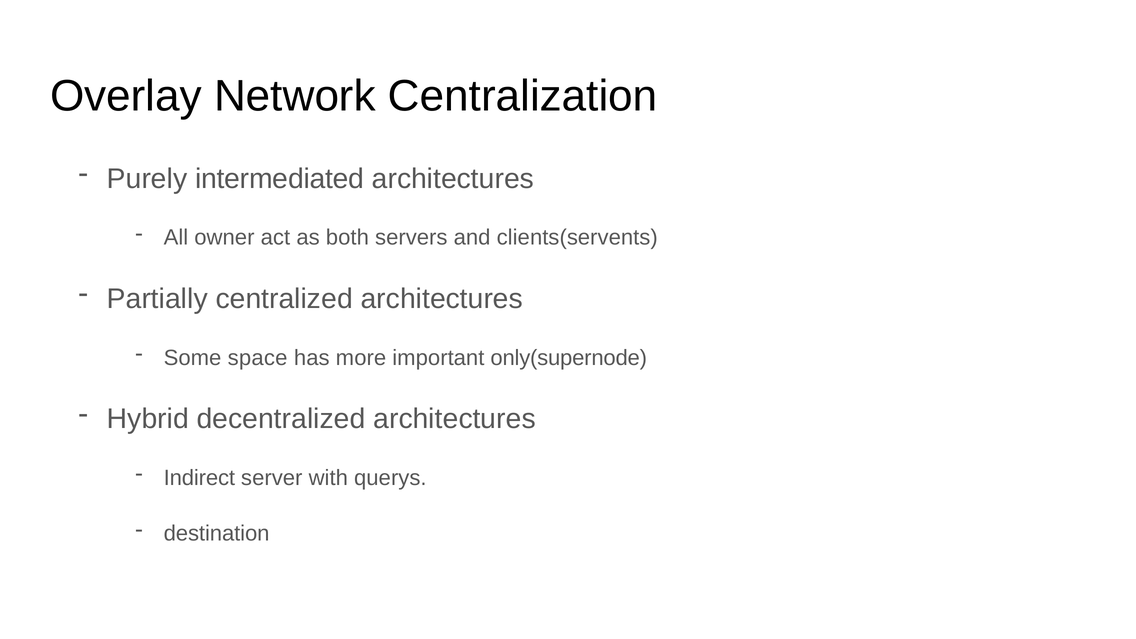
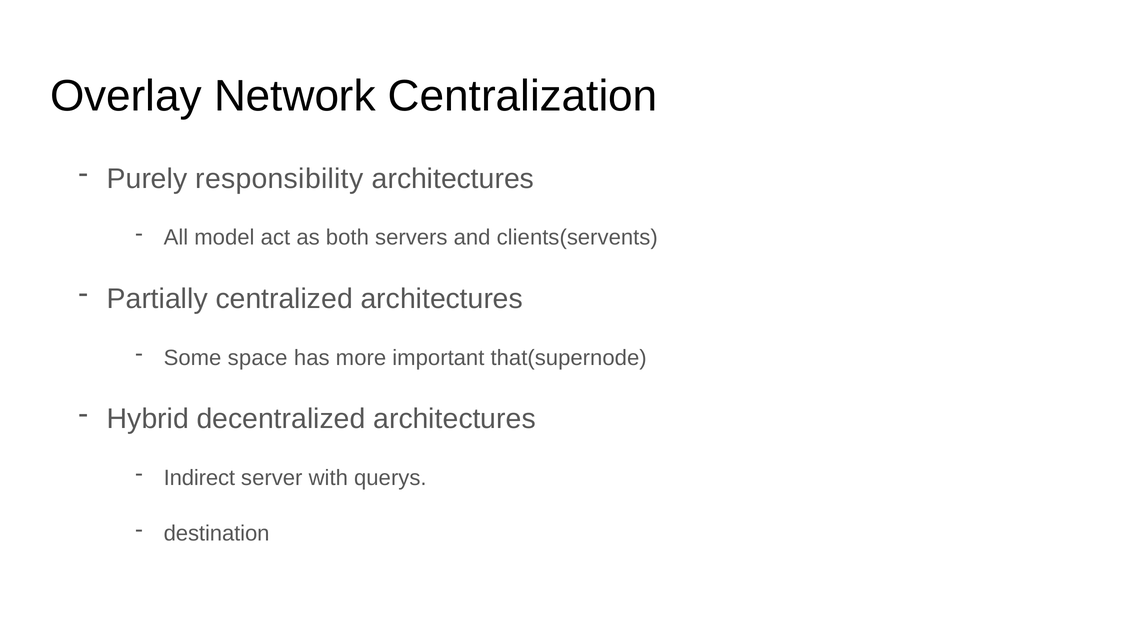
intermediated: intermediated -> responsibility
owner: owner -> model
only(supernode: only(supernode -> that(supernode
